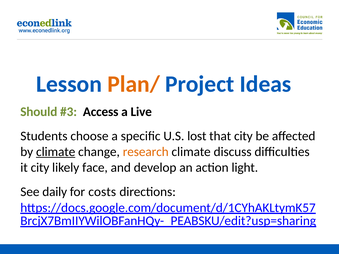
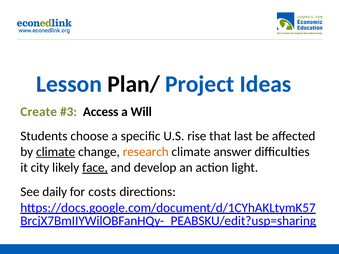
Plan/ colour: orange -> black
Should: Should -> Create
Live: Live -> Will
lost: lost -> rise
that city: city -> last
discuss: discuss -> answer
face underline: none -> present
